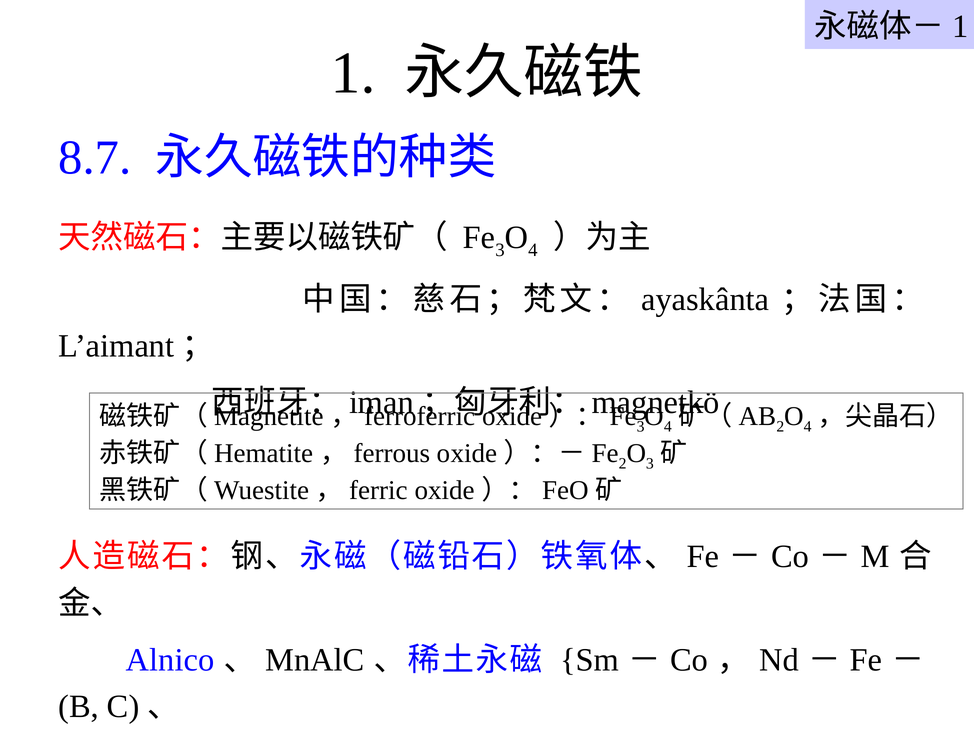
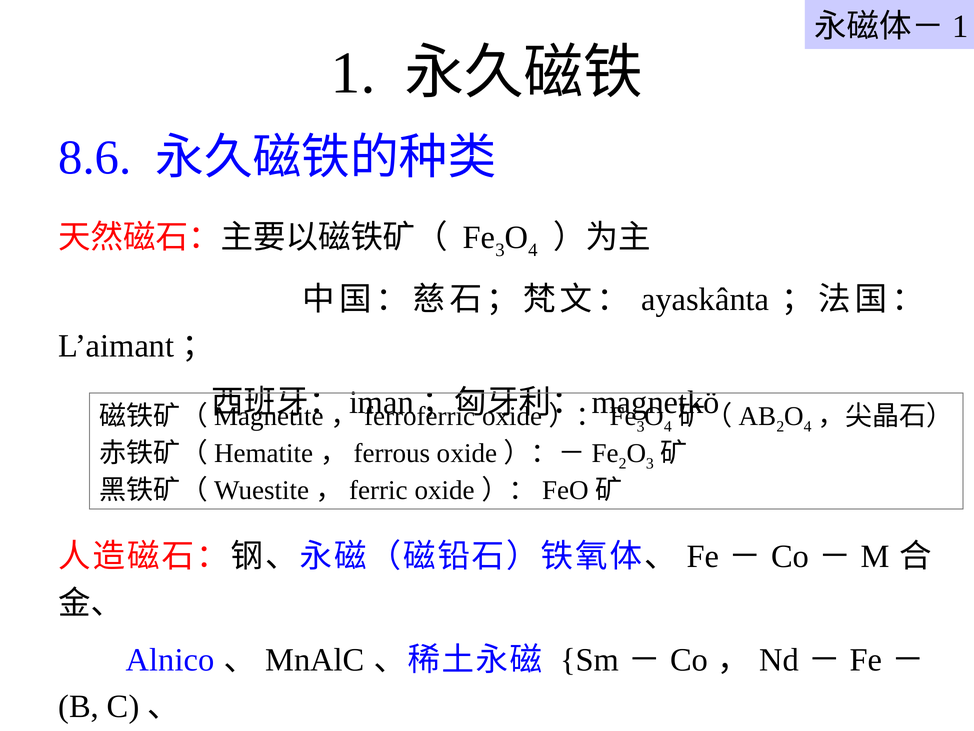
8.7: 8.7 -> 8.6
